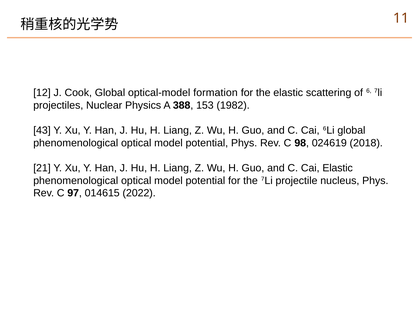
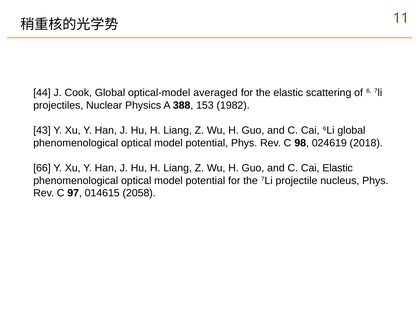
12: 12 -> 44
formation: formation -> averaged
21: 21 -> 66
2022: 2022 -> 2058
